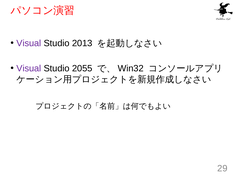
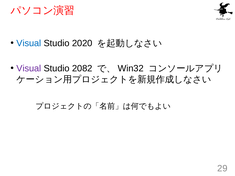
Visual at (29, 43) colour: purple -> blue
2013: 2013 -> 2020
2055: 2055 -> 2082
